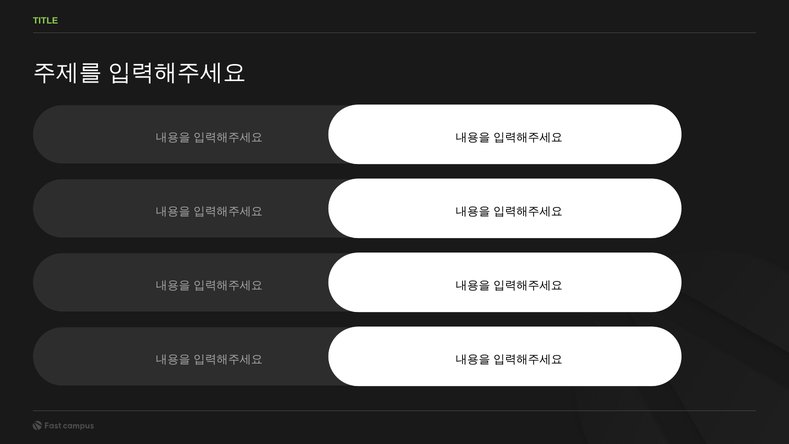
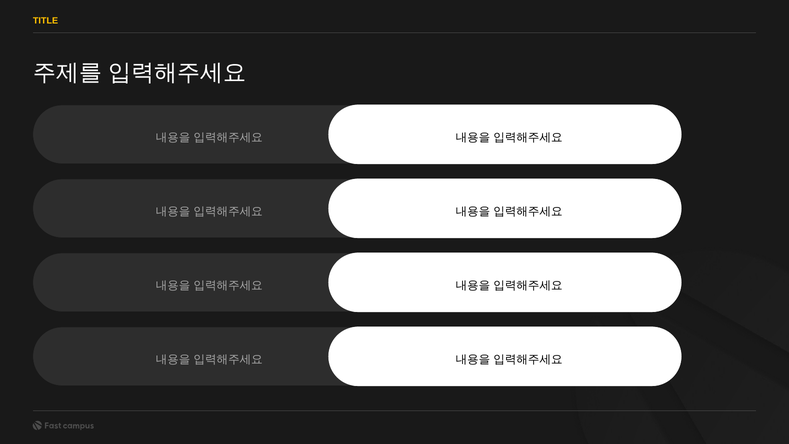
TITLE colour: light green -> yellow
